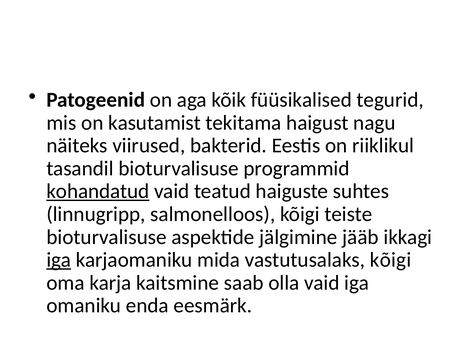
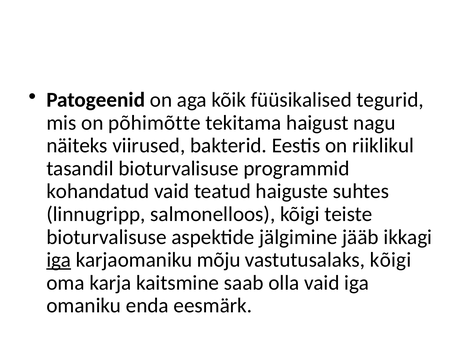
kasutamist: kasutamist -> põhimõtte
kohandatud underline: present -> none
mida: mida -> mõju
